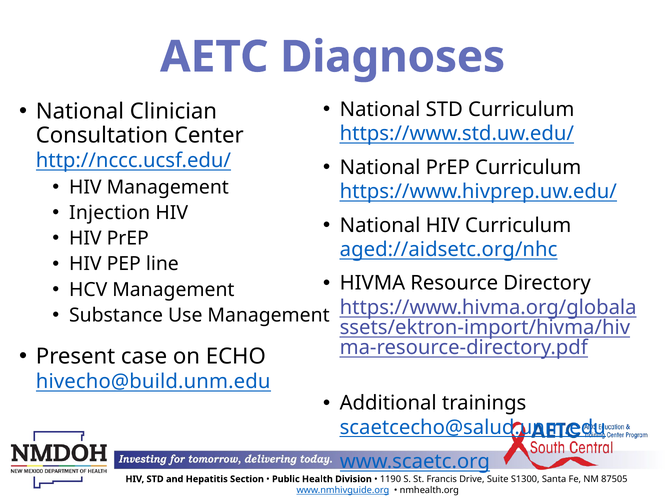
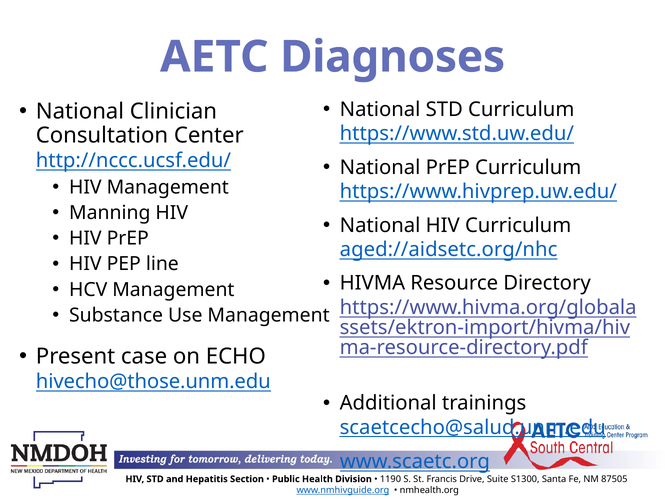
Injection: Injection -> Manning
hivecho@build.unm.edu: hivecho@build.unm.edu -> hivecho@those.unm.edu
